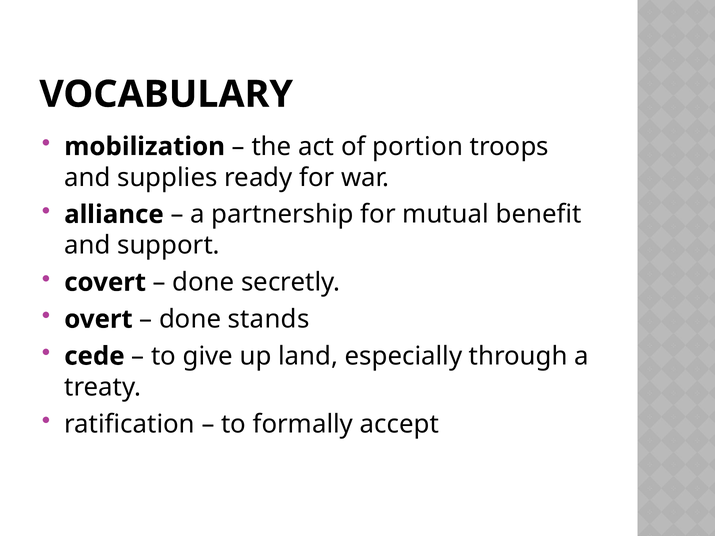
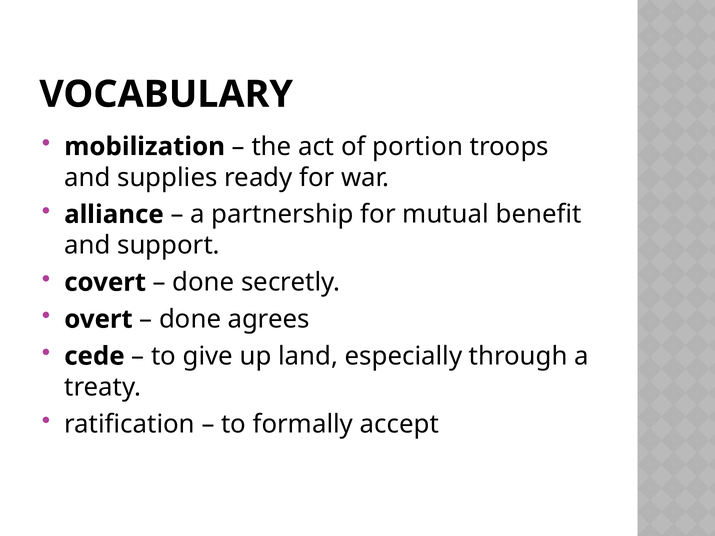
stands: stands -> agrees
